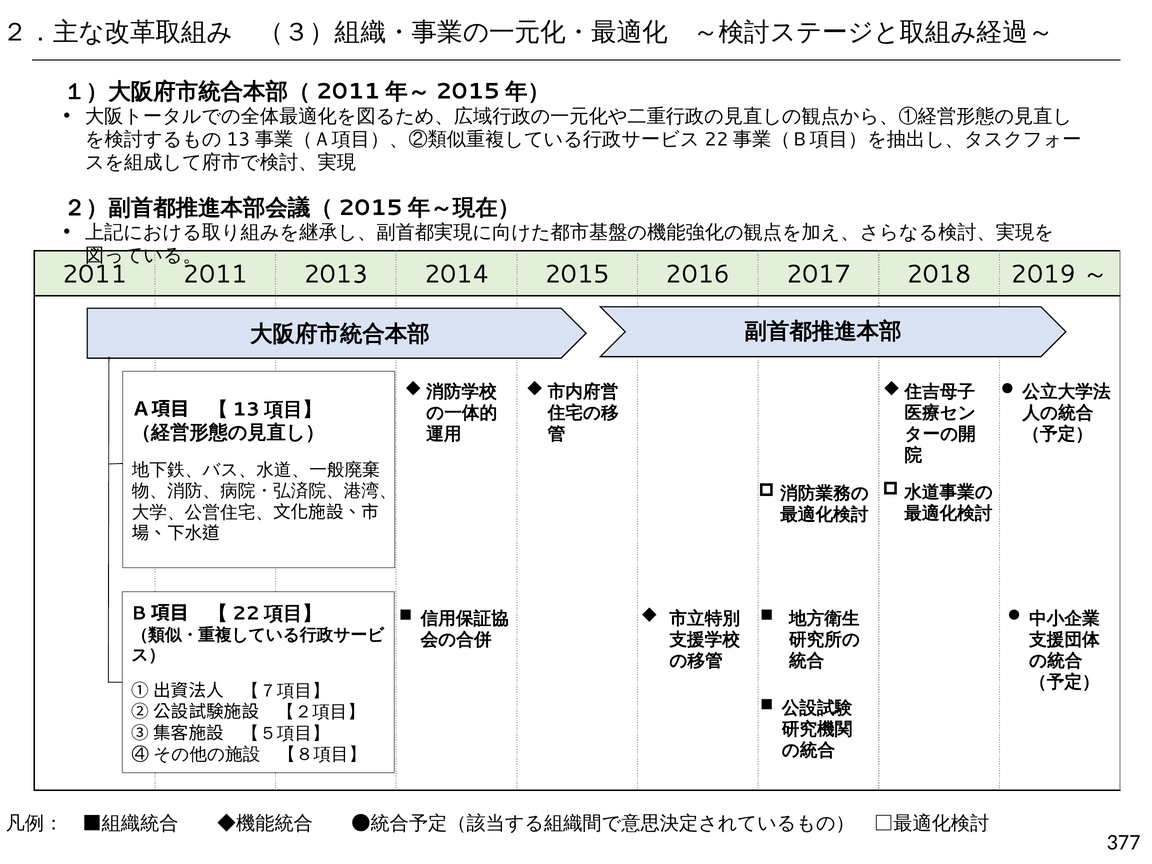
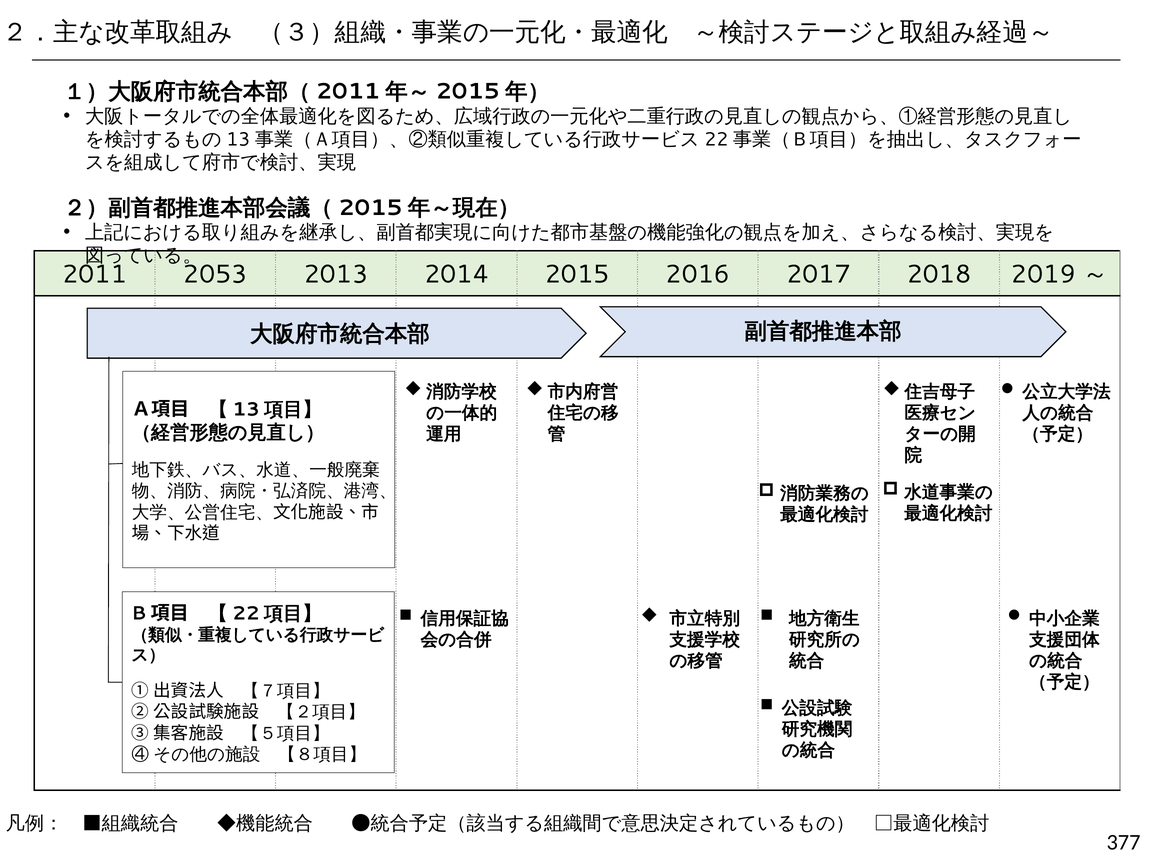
2011 2011: 2011 -> 2053
